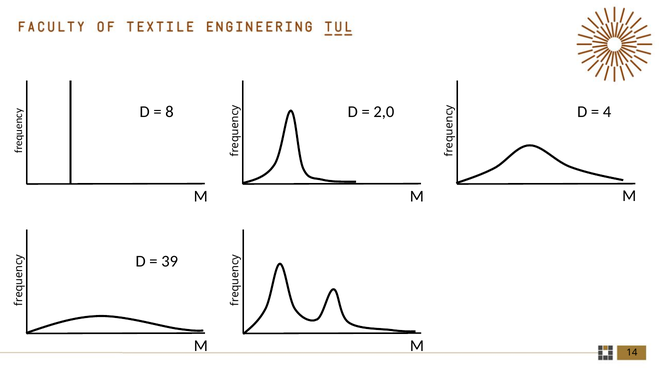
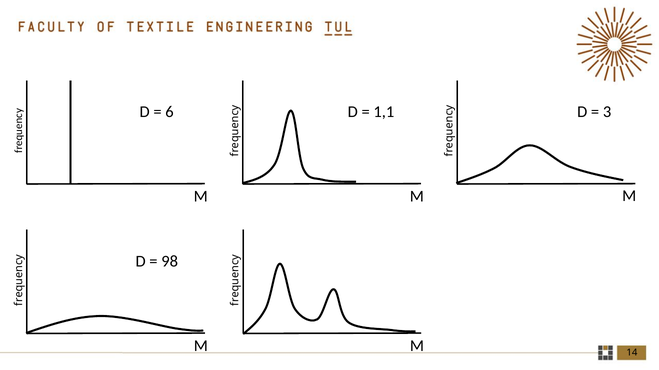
2,0: 2,0 -> 1,1
4: 4 -> 3
8: 8 -> 6
39: 39 -> 98
